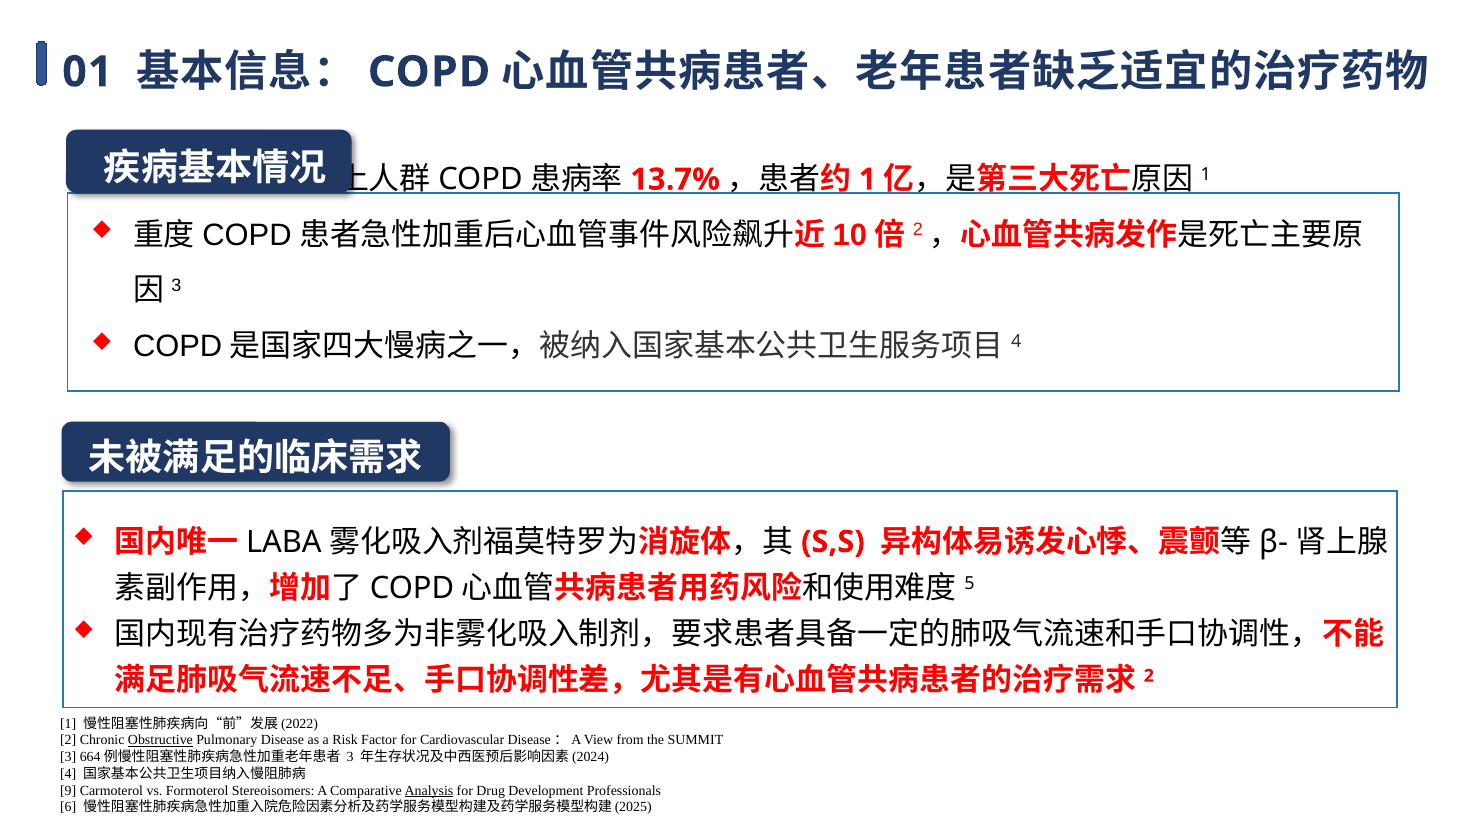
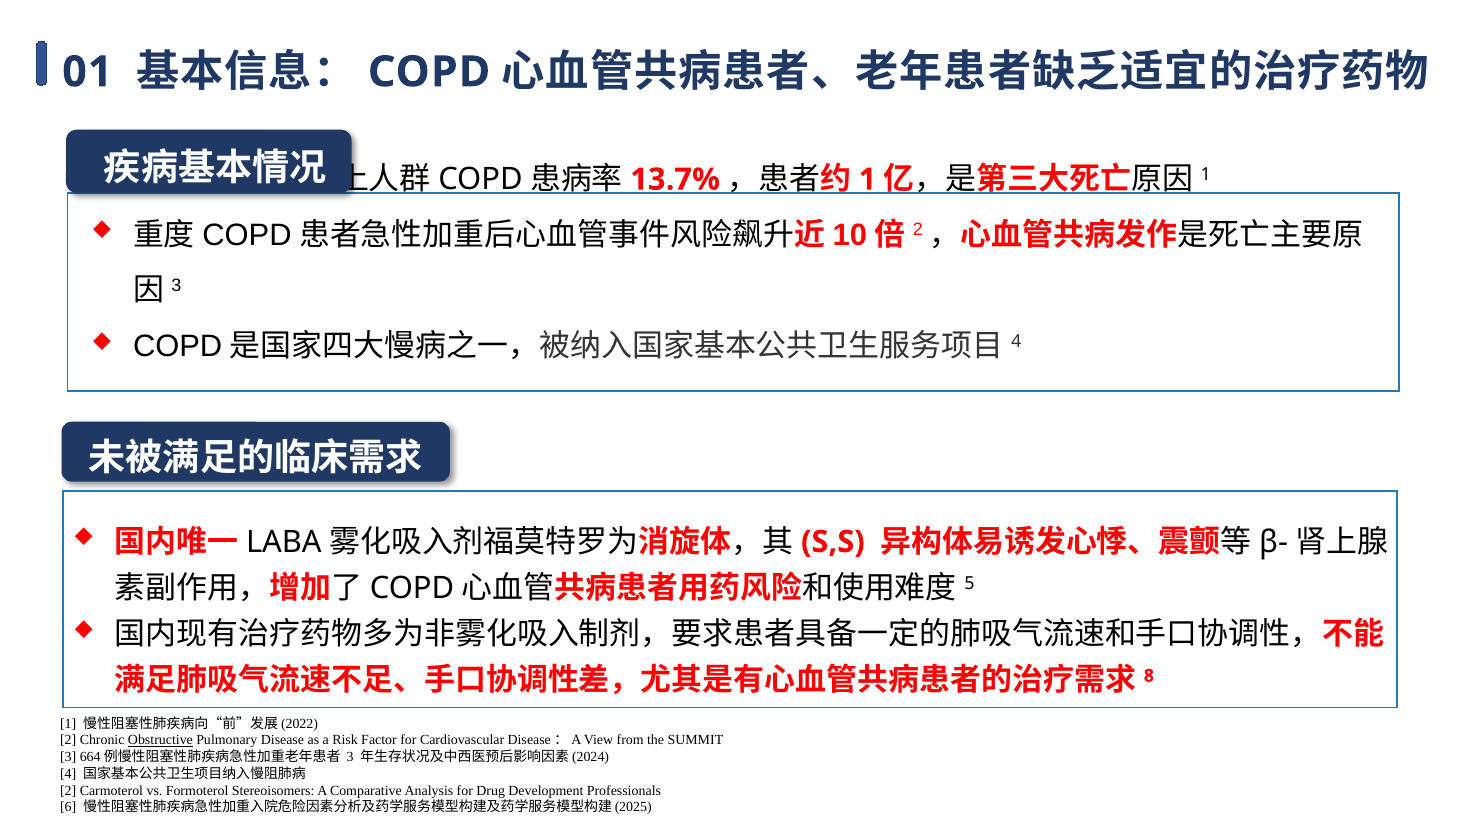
2 at (1149, 676): 2 -> 8
9 at (68, 791): 9 -> 2
Analysis underline: present -> none
